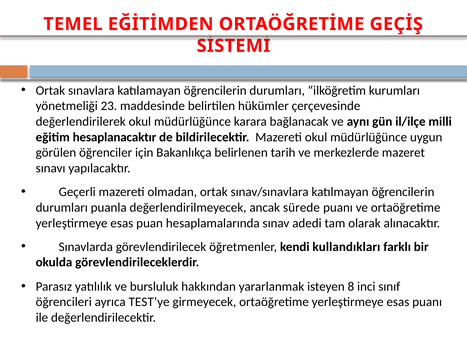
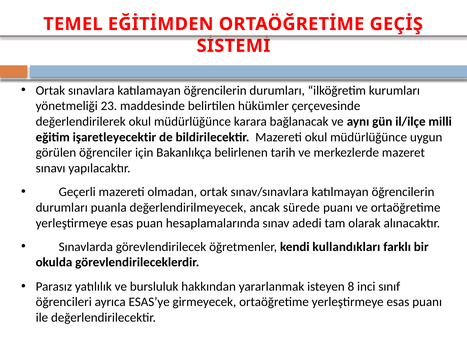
hesaplanacaktır: hesaplanacaktır -> işaretleyecektir
TEST’ye: TEST’ye -> ESAS’ye
